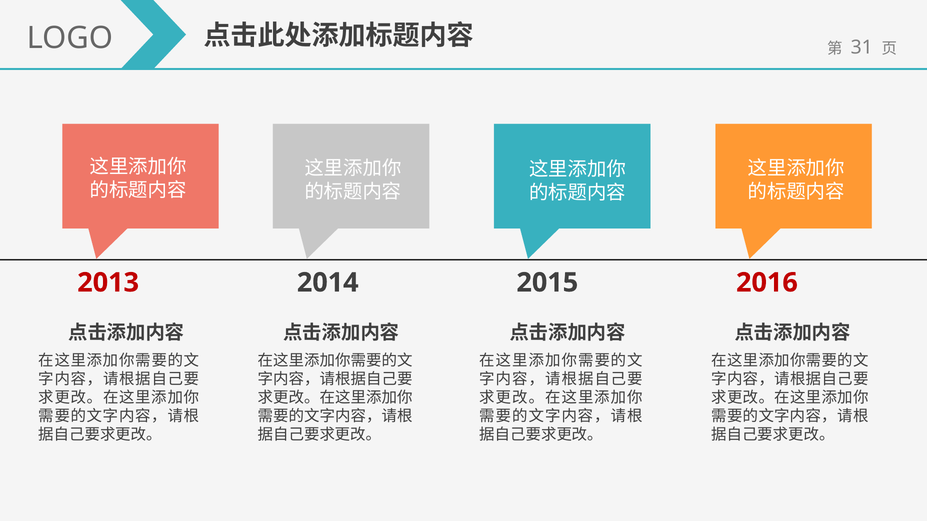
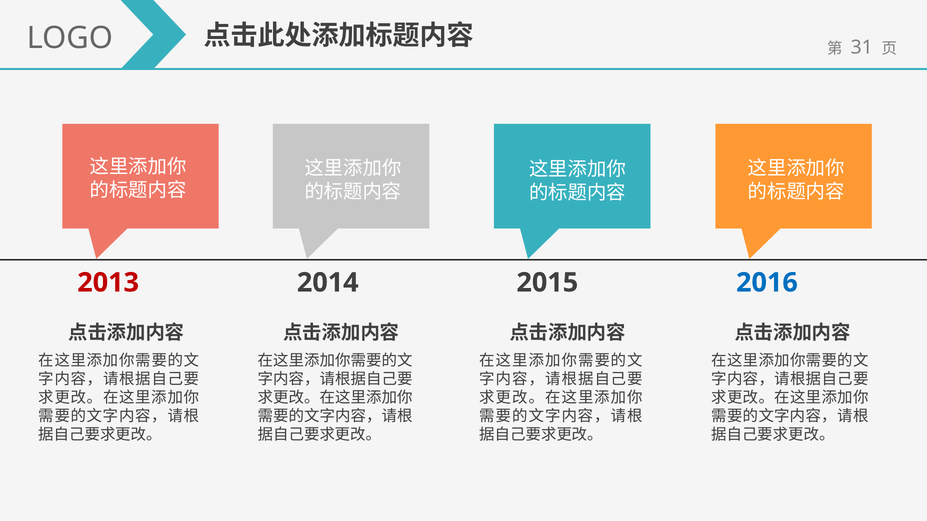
2016 colour: red -> blue
